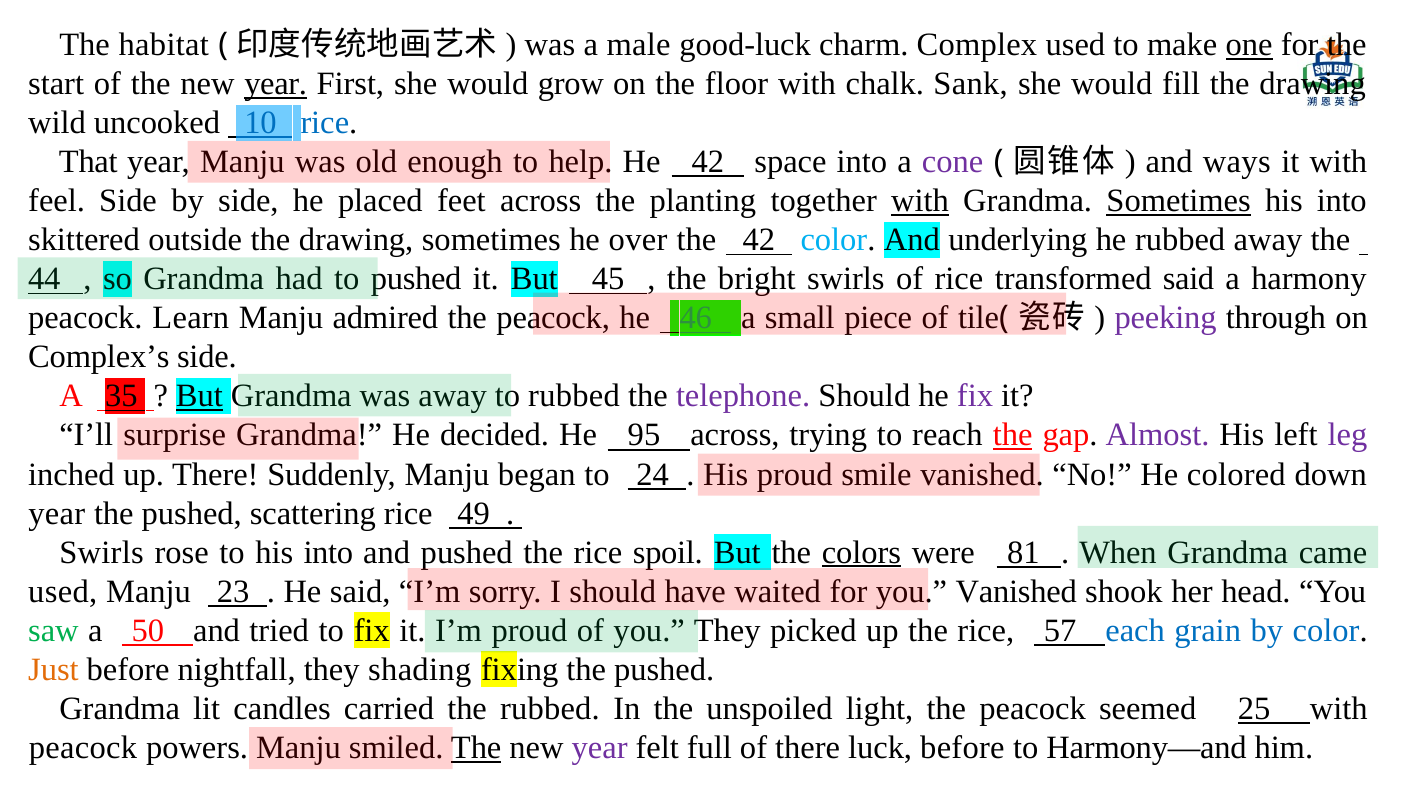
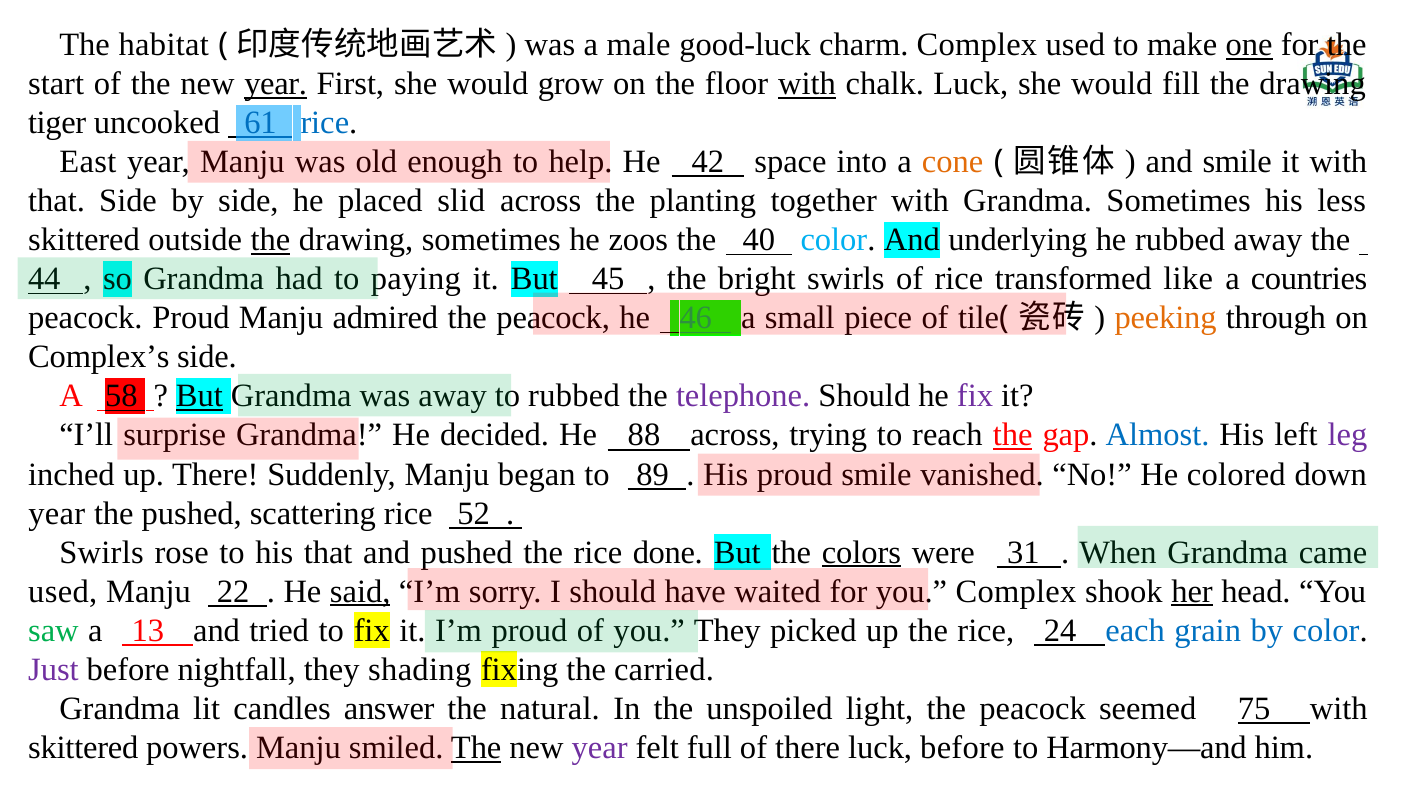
with at (807, 84) underline: none -> present
chalk Sank: Sank -> Luck
wild: wild -> tiger
10: 10 -> 61
That: That -> East
cone colour: purple -> orange
and ways: ways -> smile
feel at (57, 201): feel -> that
feet: feet -> slid
with at (920, 201) underline: present -> none
Sometimes at (1179, 201) underline: present -> none
into at (1342, 201): into -> less
the at (271, 240) underline: none -> present
over: over -> zoos
the 42: 42 -> 40
pushed at (416, 279): pushed -> paying
transformed said: said -> like
harmony: harmony -> countries
peacock Learn: Learn -> Proud
peeking colour: purple -> orange
35: 35 -> 58
95: 95 -> 88
Almost colour: purple -> blue
24: 24 -> 89
49: 49 -> 52
to his into: into -> that
spoil: spoil -> done
81: 81 -> 31
23: 23 -> 22
said at (360, 591) underline: none -> present
Vanished at (1016, 591): Vanished -> Complex
her underline: none -> present
50: 50 -> 13
57: 57 -> 24
Just colour: orange -> purple
fixing the pushed: pushed -> carried
carried: carried -> answer
the rubbed: rubbed -> natural
25: 25 -> 75
peacock at (83, 747): peacock -> skittered
